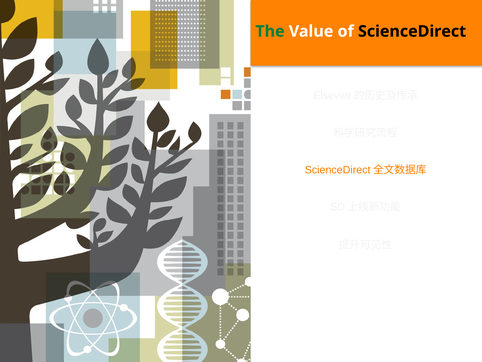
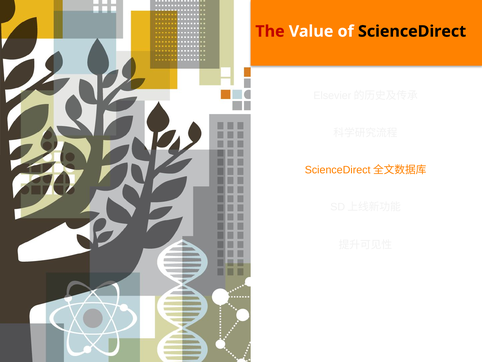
The colour: green -> red
